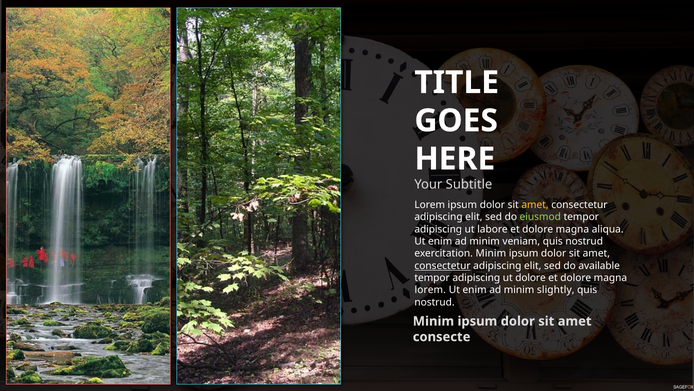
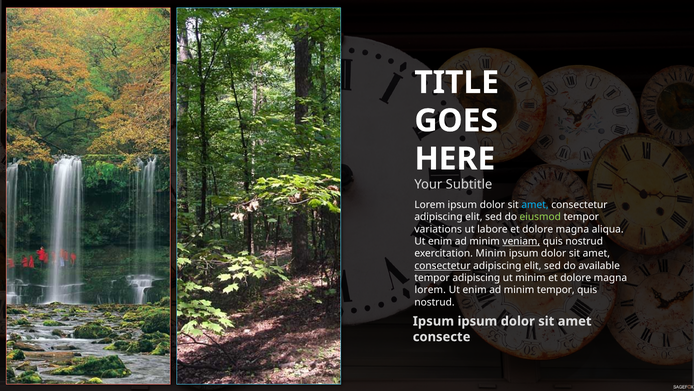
amet at (535, 205) colour: yellow -> light blue
adipiscing at (438, 229): adipiscing -> variations
veniam underline: none -> present
ut dolore: dolore -> minim
minim slightly: slightly -> tempor
Minim at (433, 321): Minim -> Ipsum
